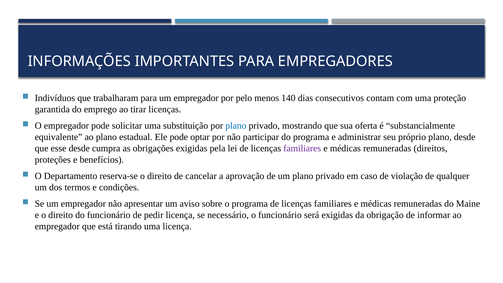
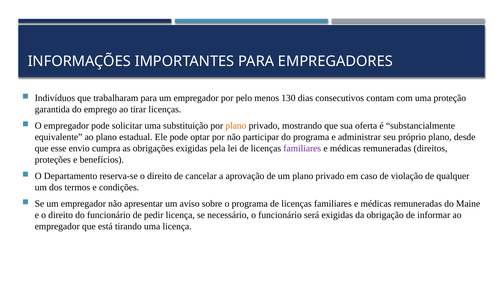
140: 140 -> 130
plano at (236, 126) colour: blue -> orange
esse desde: desde -> envio
